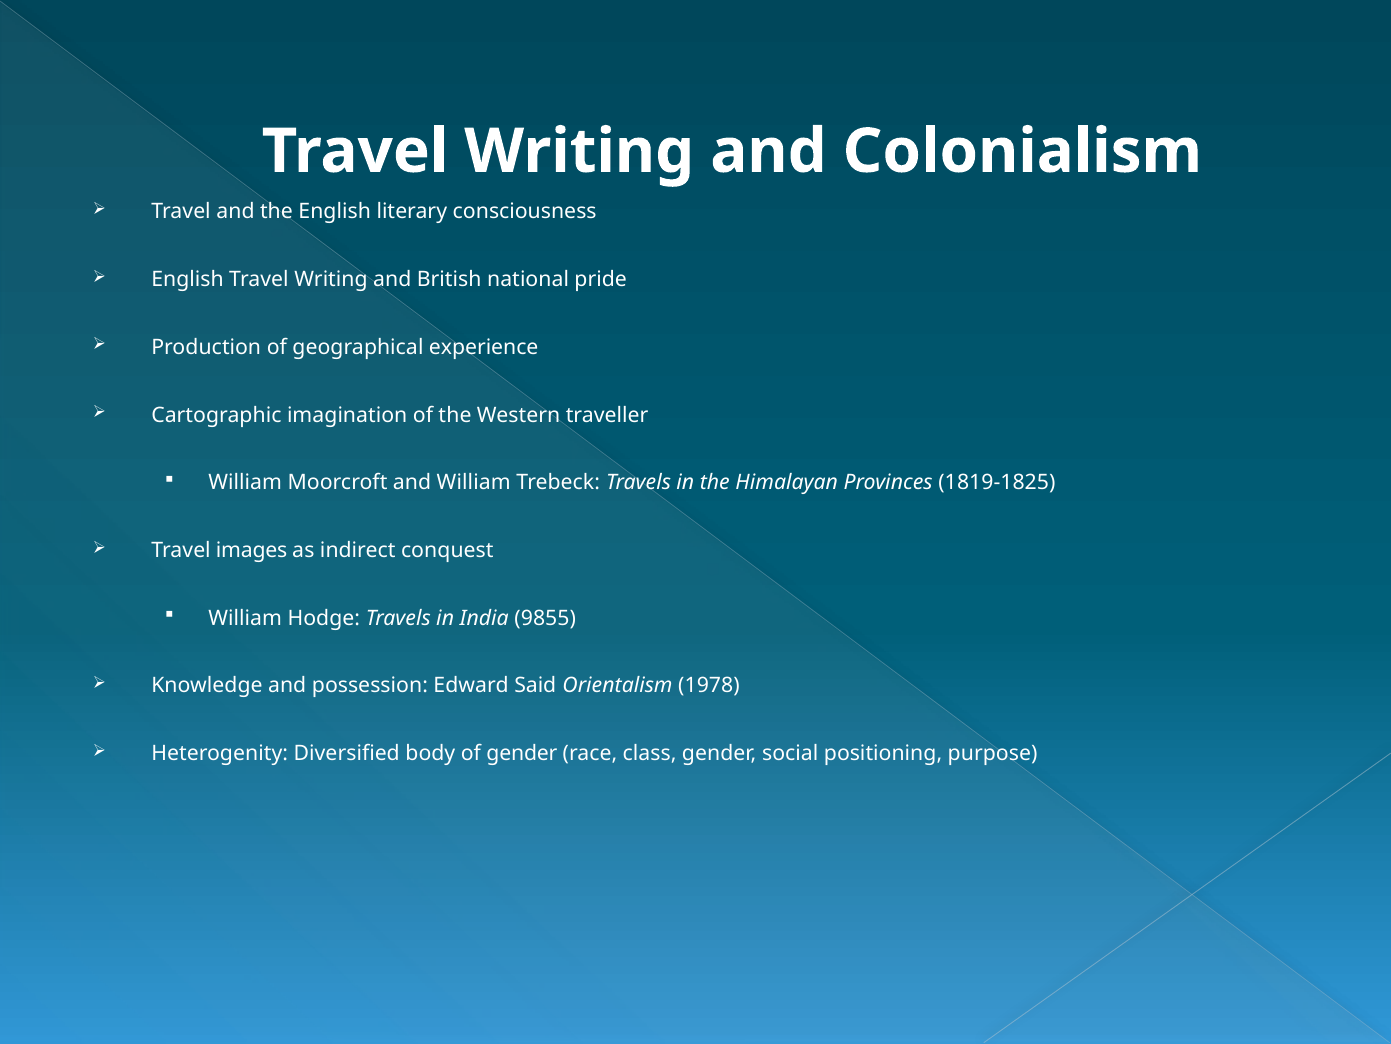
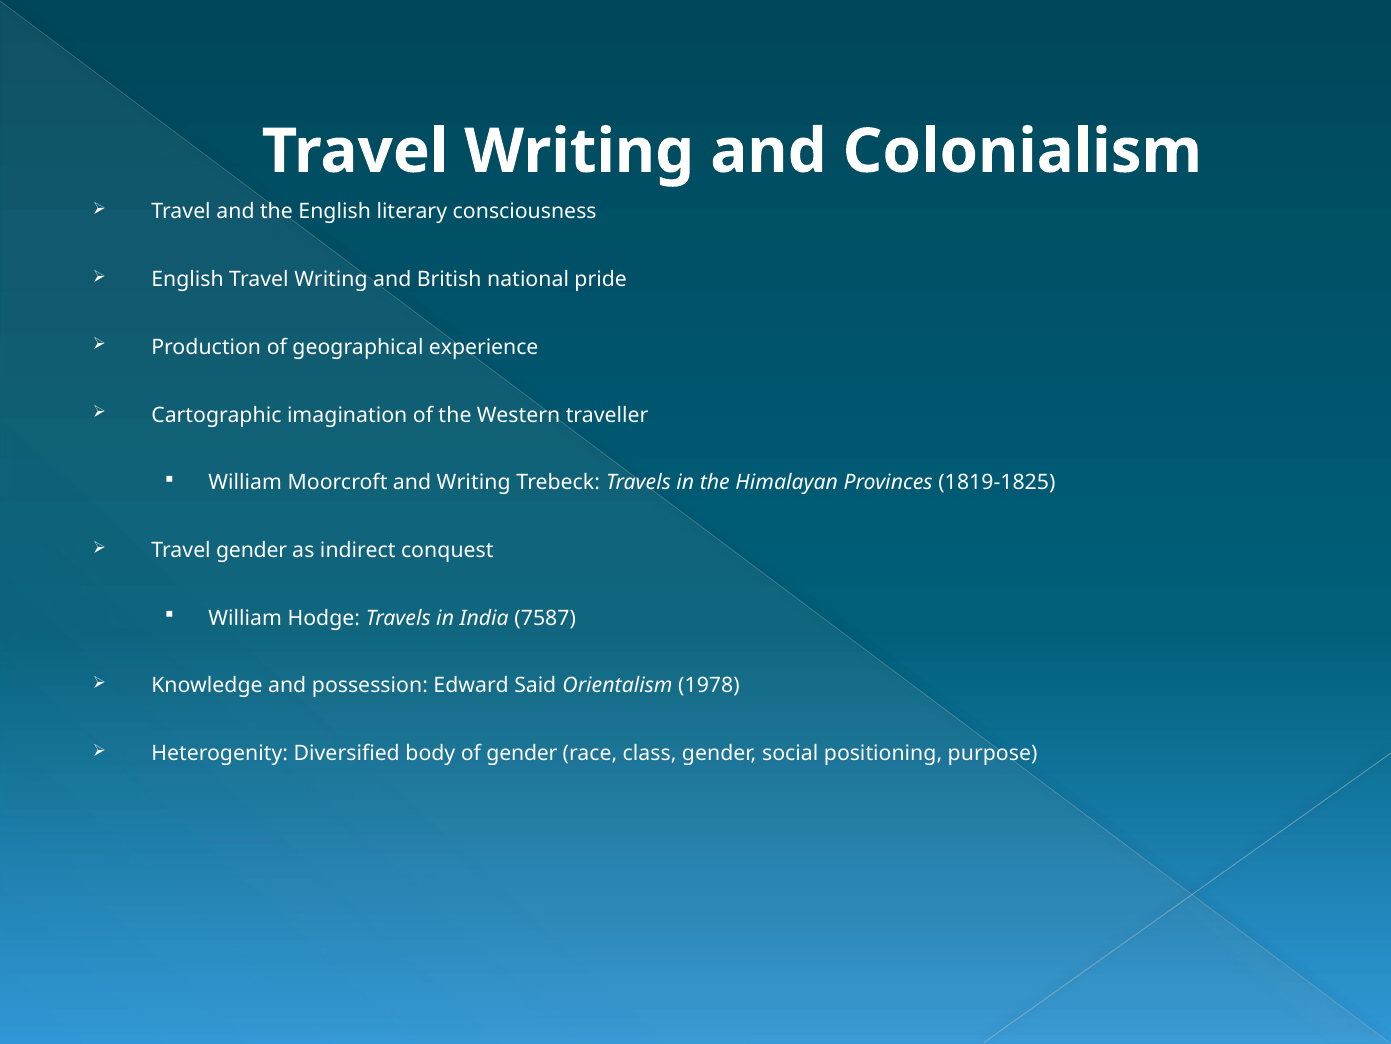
and William: William -> Writing
Travel images: images -> gender
9855: 9855 -> 7587
